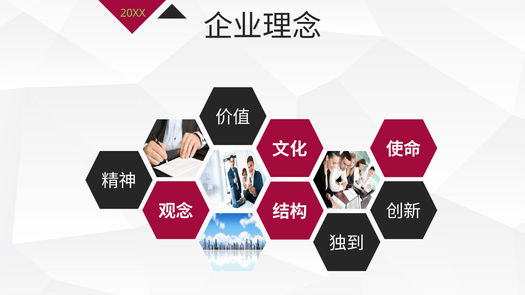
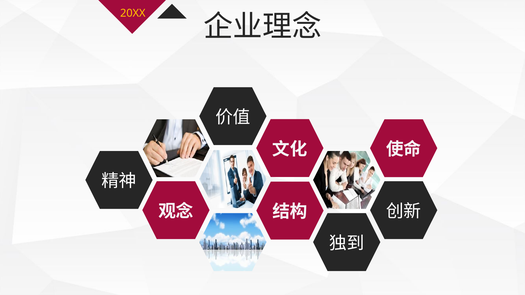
20XX colour: light green -> yellow
